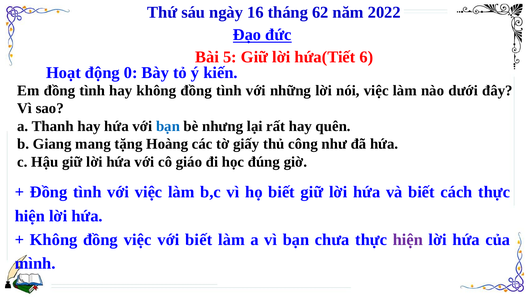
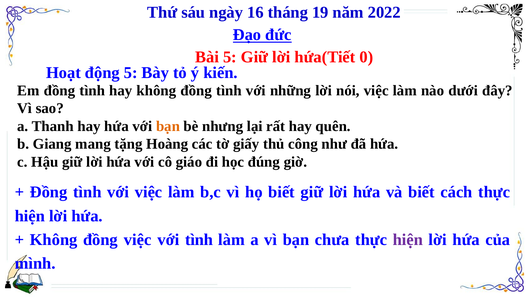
62: 62 -> 19
6: 6 -> 0
động 0: 0 -> 5
bạn at (168, 126) colour: blue -> orange
với biết: biết -> tình
